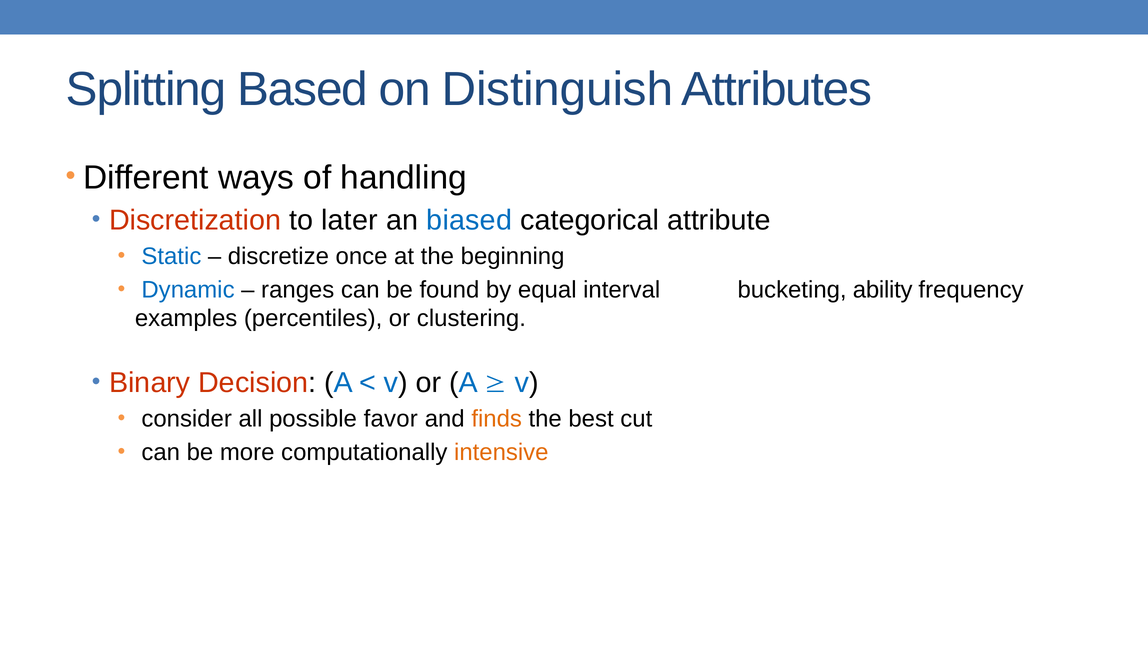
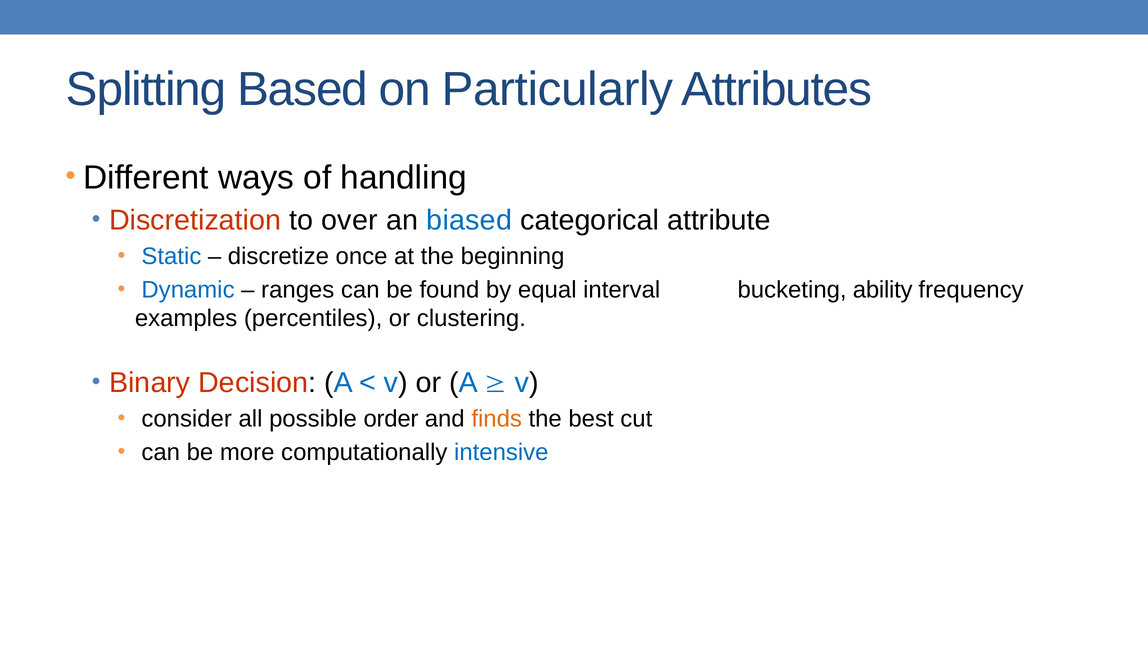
Distinguish: Distinguish -> Particularly
later: later -> over
favor: favor -> order
intensive colour: orange -> blue
